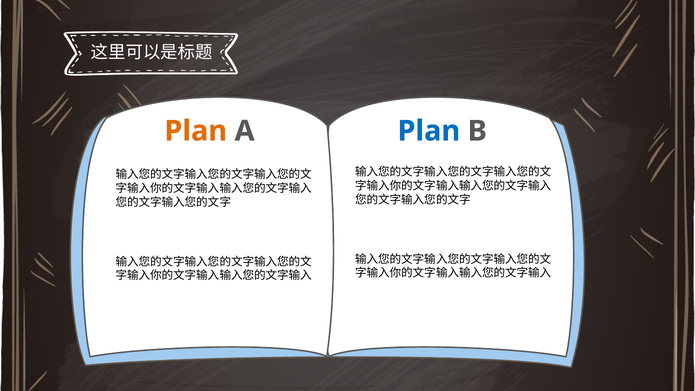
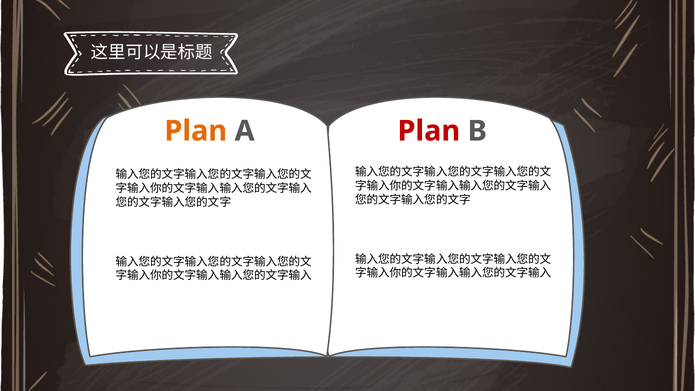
Plan at (429, 131) colour: blue -> red
